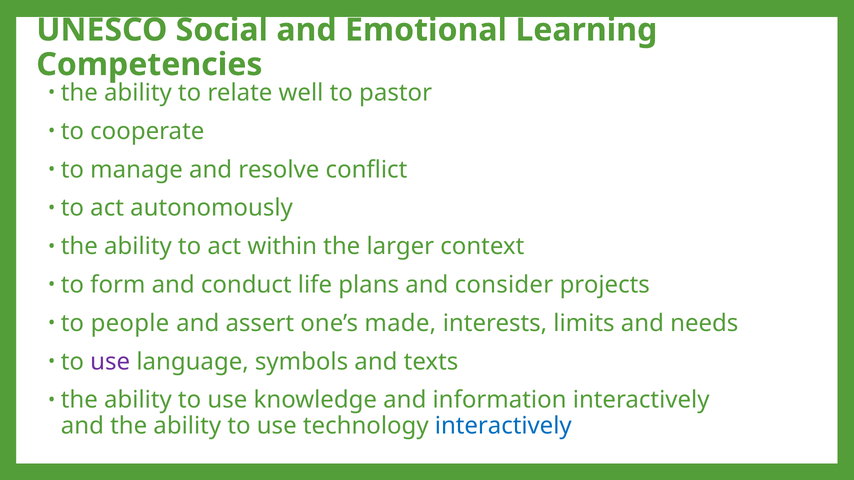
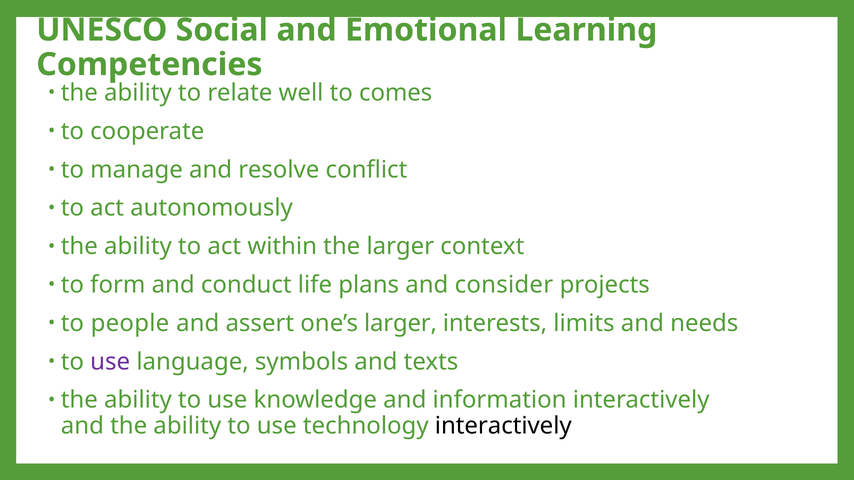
pastor: pastor -> comes
one’s made: made -> larger
interactively at (503, 426) colour: blue -> black
